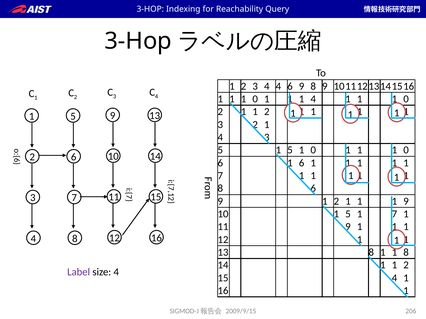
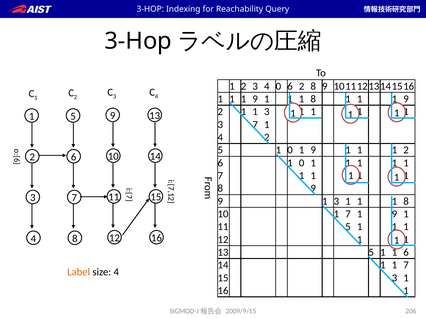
4 4: 4 -> 0
9 at (302, 86): 9 -> 2
0 at (255, 99): 0 -> 9
4 at (313, 99): 4 -> 8
0 at (406, 99): 0 -> 9
2 1 1 2: 2 -> 3
3 2: 2 -> 7
4 3: 3 -> 2
5 1 5: 5 -> 0
0 at (313, 150): 0 -> 9
0 at (406, 150): 0 -> 2
6 1 6: 6 -> 0
6 at (313, 189): 6 -> 9
9 1 2: 2 -> 3
9 at (406, 202): 9 -> 8
10 1 5: 5 -> 7
7 at (394, 214): 7 -> 9
11 9: 9 -> 5
13 8: 8 -> 5
8 at (406, 253): 8 -> 6
14 1 1 2: 2 -> 7
Label colour: purple -> orange
15 4: 4 -> 3
